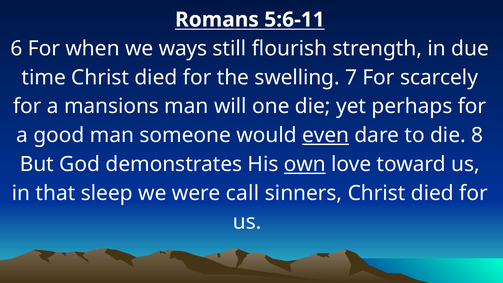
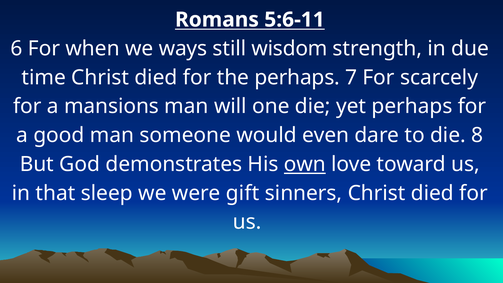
flourish: flourish -> wisdom
the swelling: swelling -> perhaps
even underline: present -> none
call: call -> gift
